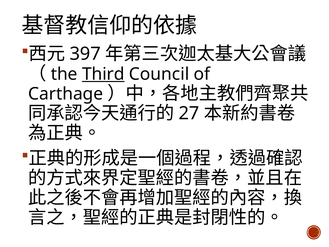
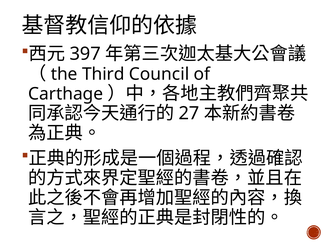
Third underline: present -> none
